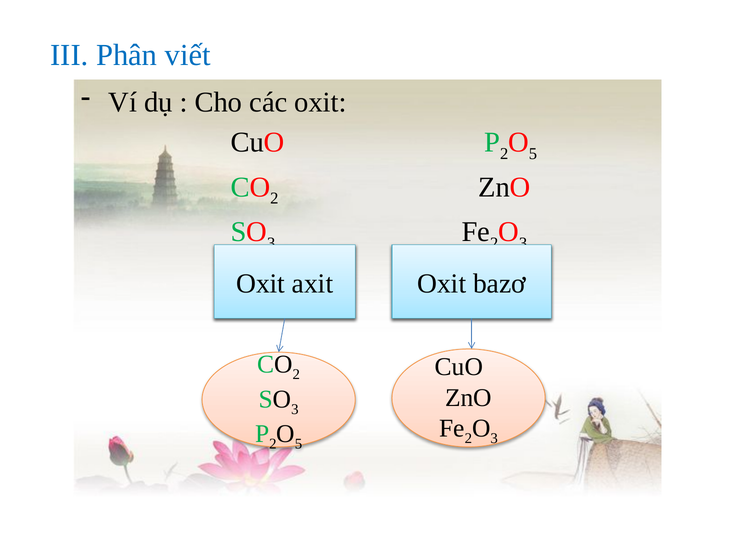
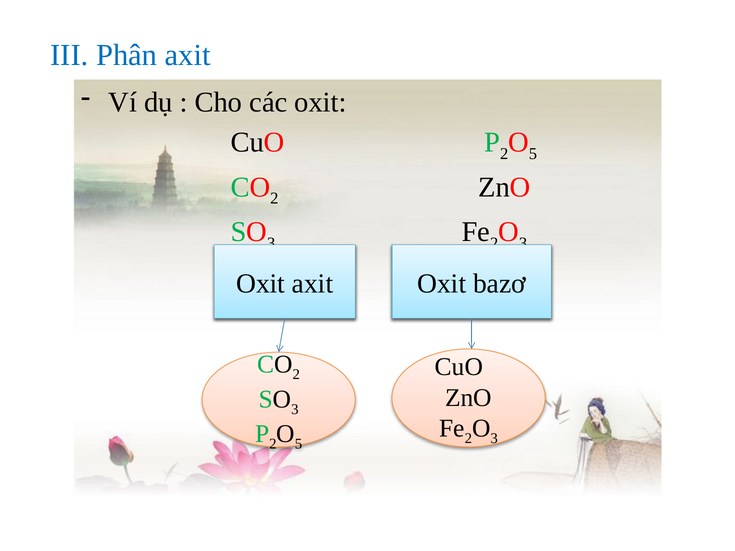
Phân viết: viết -> axit
